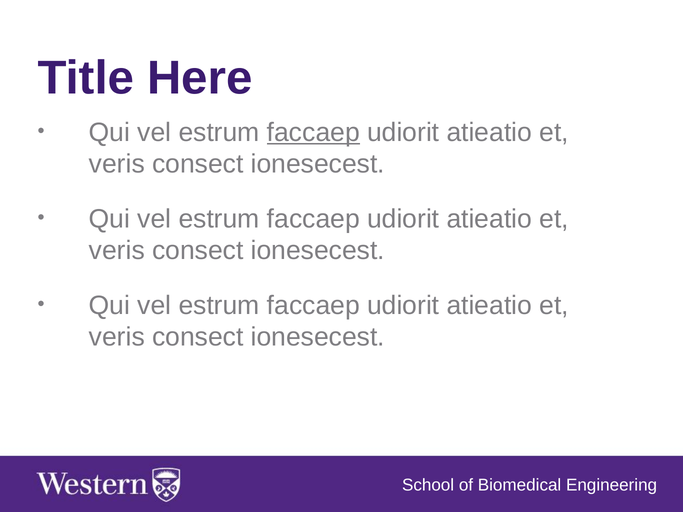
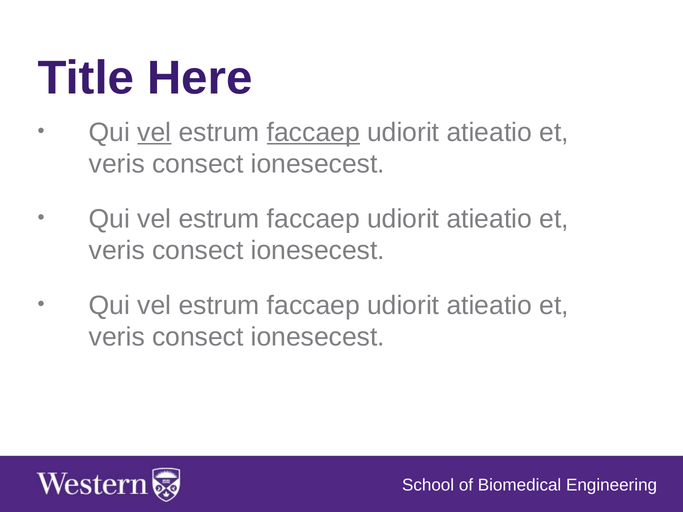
vel at (154, 132) underline: none -> present
